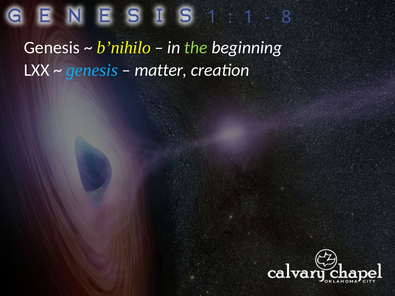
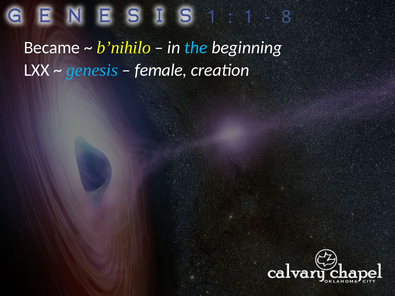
Genesis at (52, 48): Genesis -> Became
the colour: light green -> light blue
matter: matter -> female
